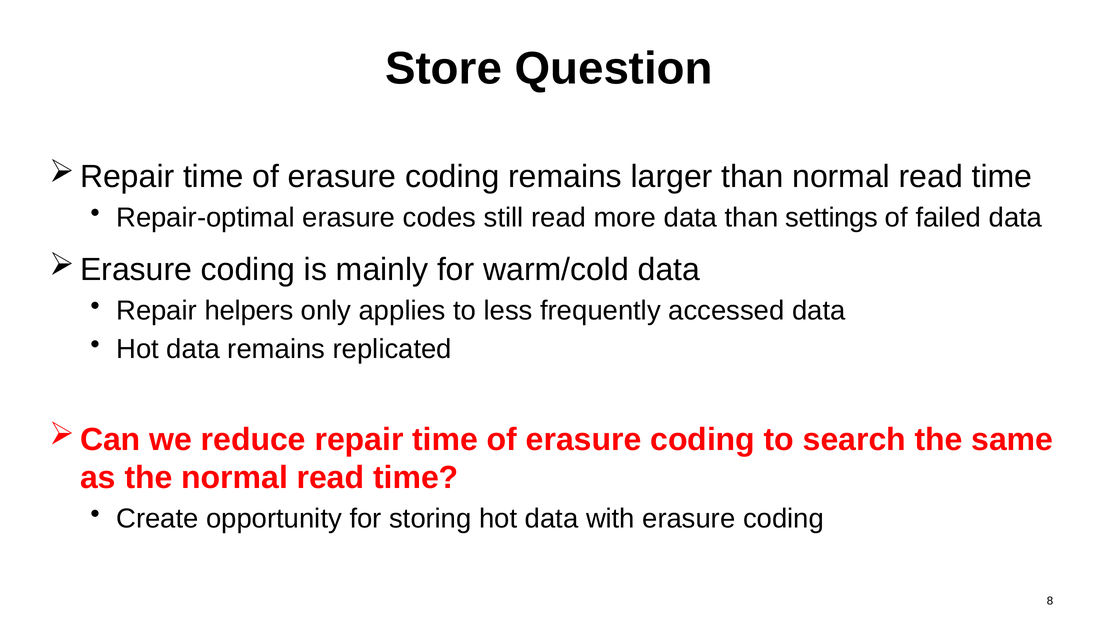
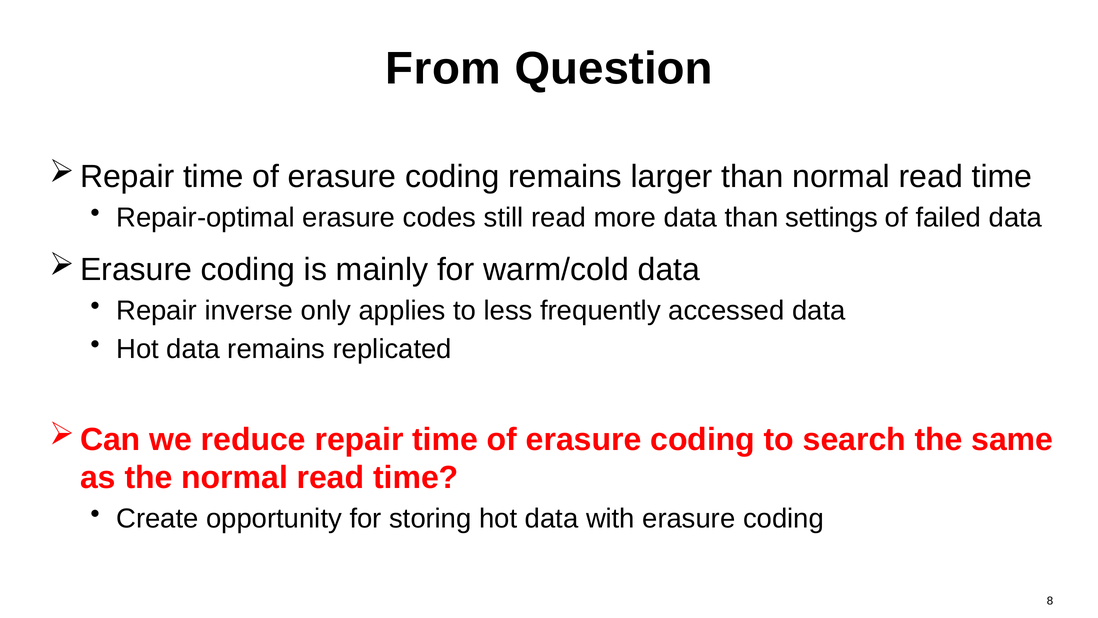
Store: Store -> From
helpers: helpers -> inverse
